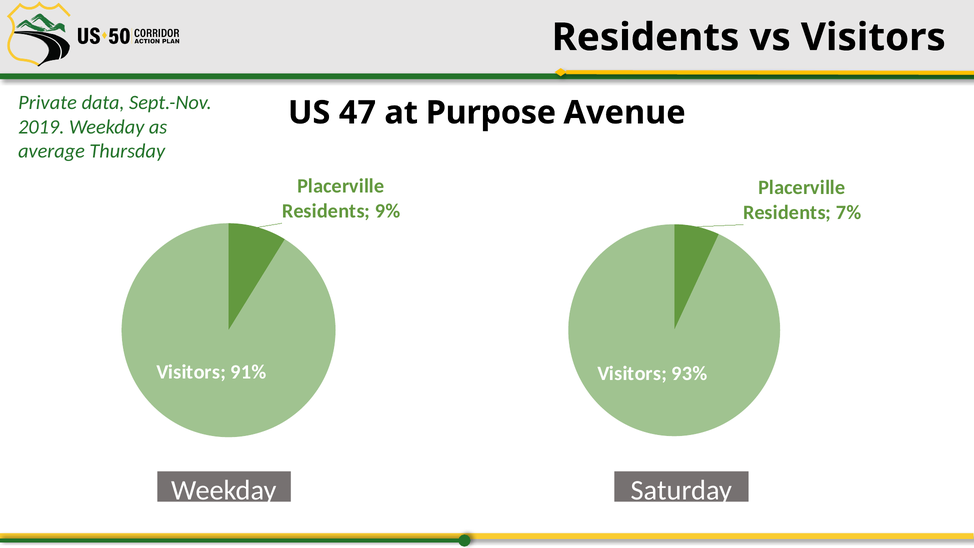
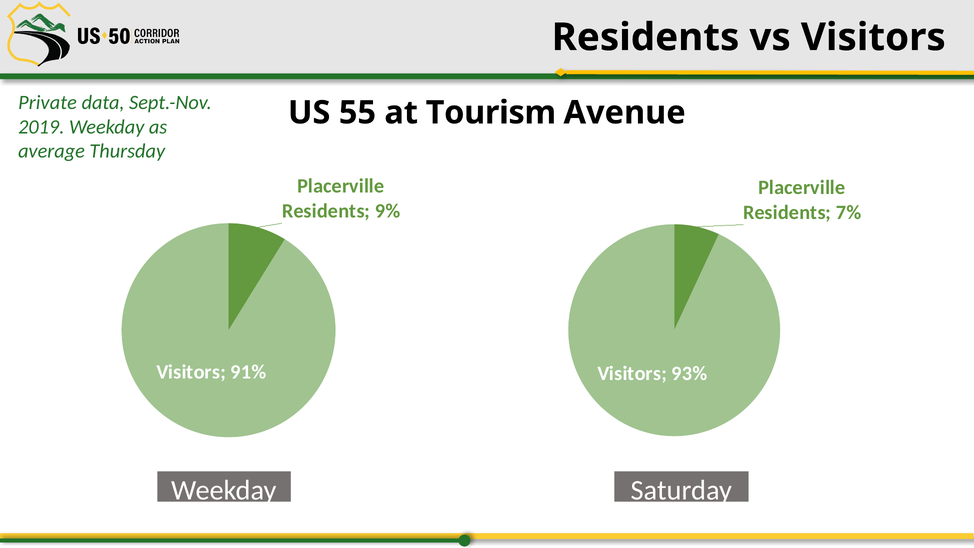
47: 47 -> 55
Purpose: Purpose -> Tourism
